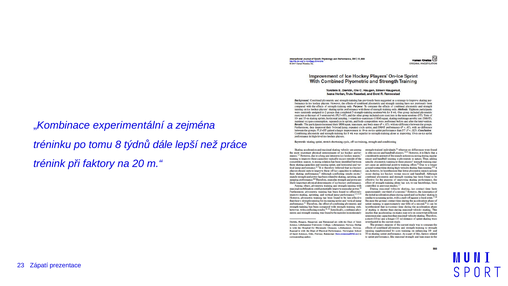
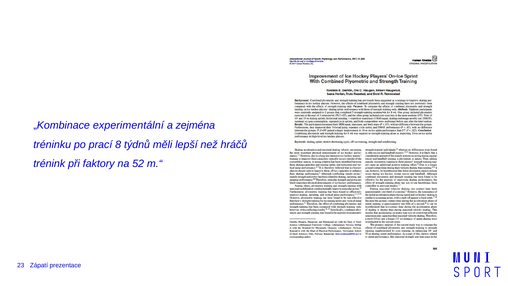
tomu: tomu -> prací
dále: dále -> měli
práce: práce -> hráčů
20: 20 -> 52
